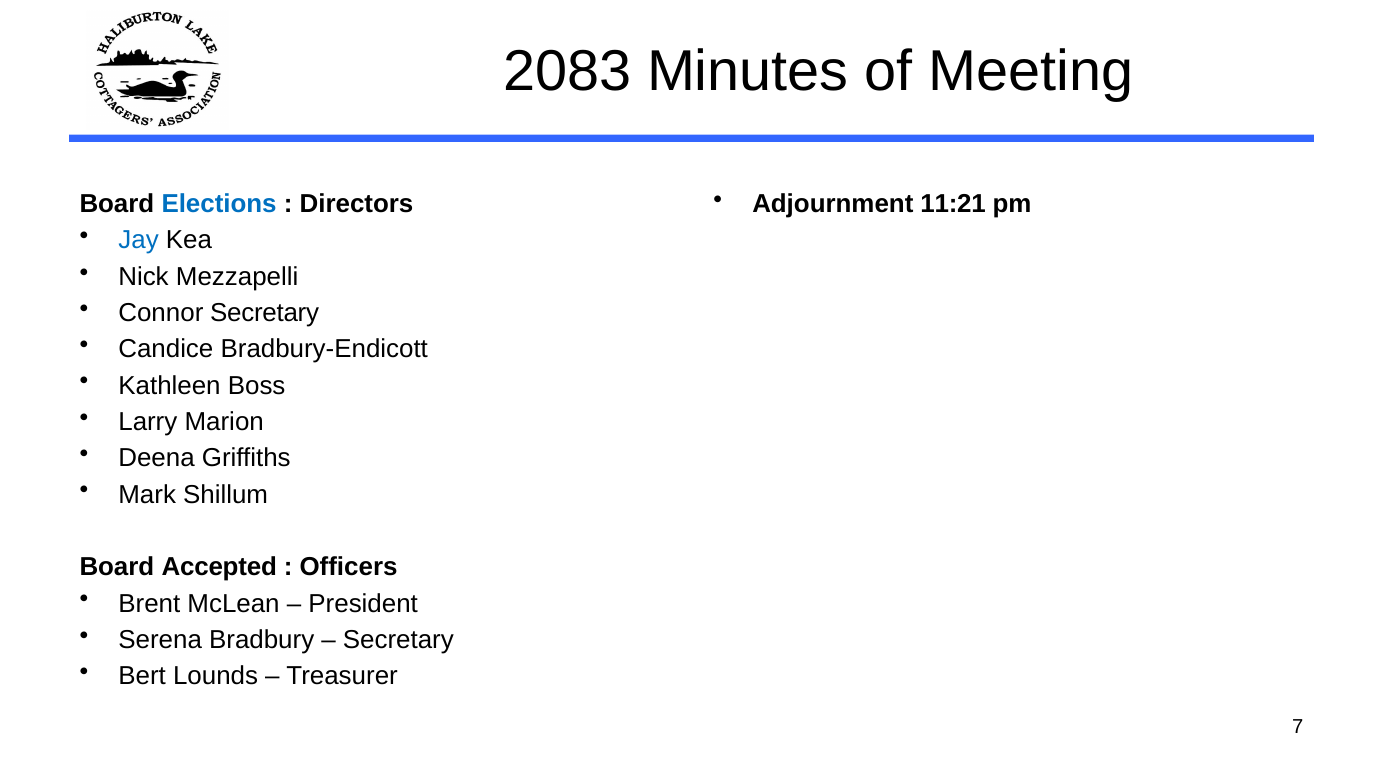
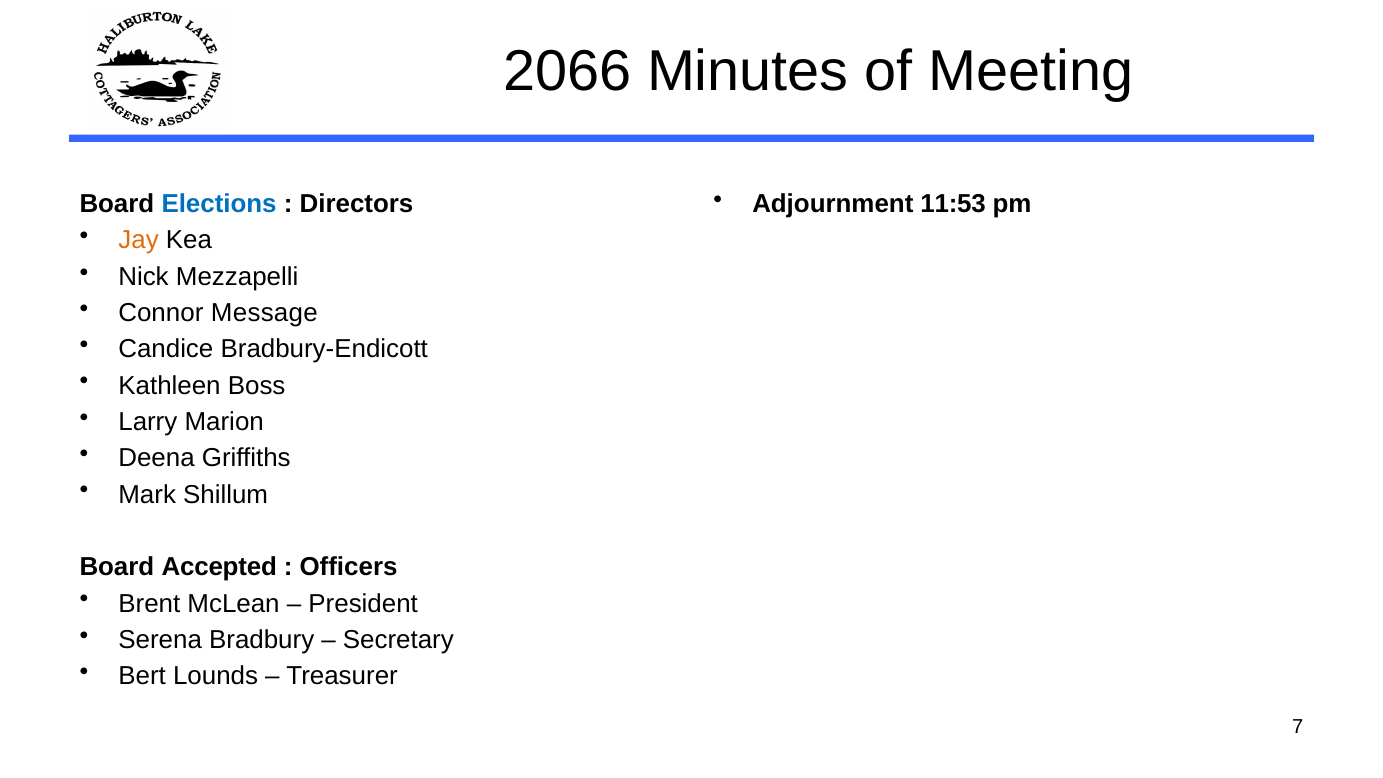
2083: 2083 -> 2066
11:21: 11:21 -> 11:53
Jay colour: blue -> orange
Connor Secretary: Secretary -> Message
